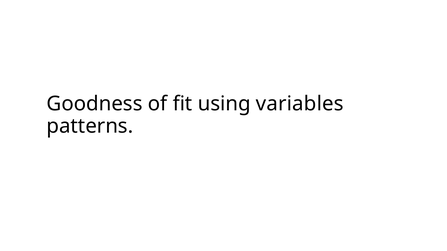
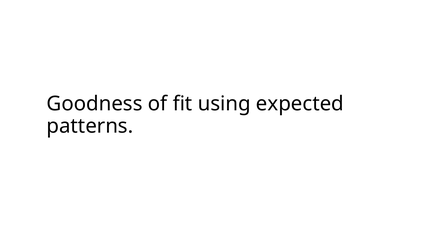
variables: variables -> expected
